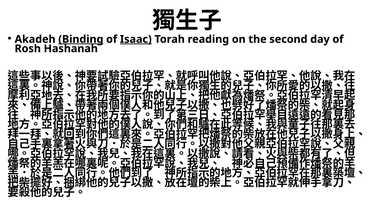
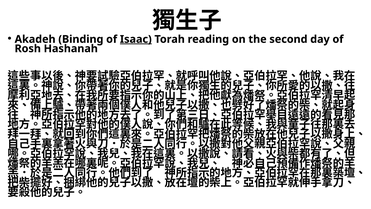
Binding underline: present -> none
